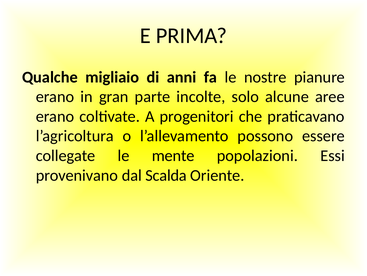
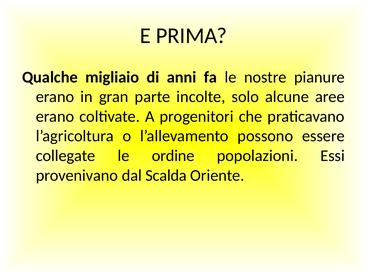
mente: mente -> ordine
